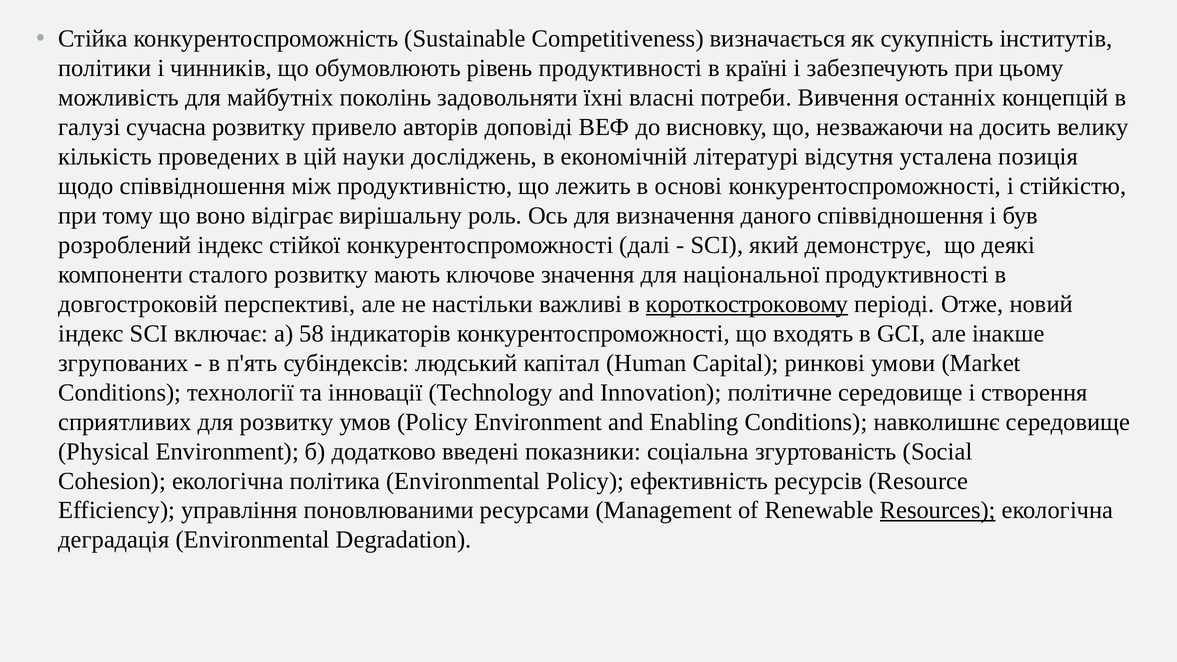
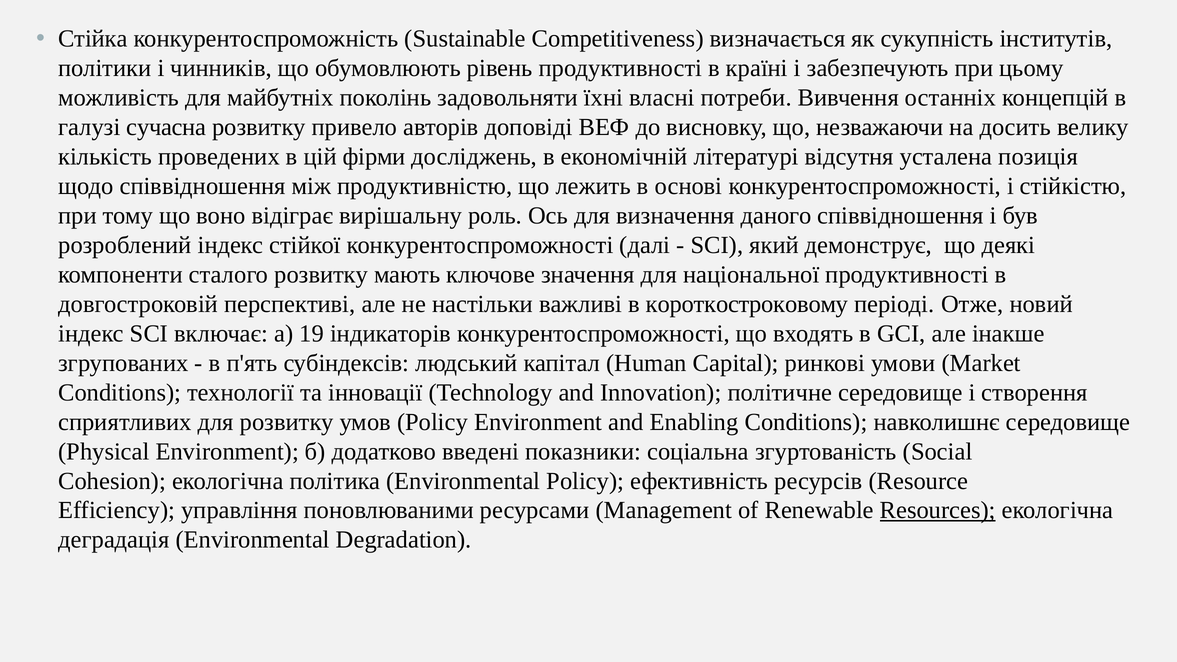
науки: науки -> фірми
короткостроковому underline: present -> none
58: 58 -> 19
